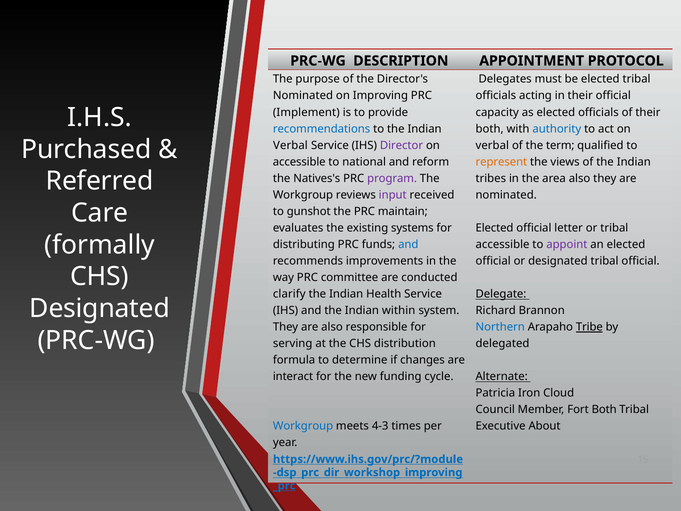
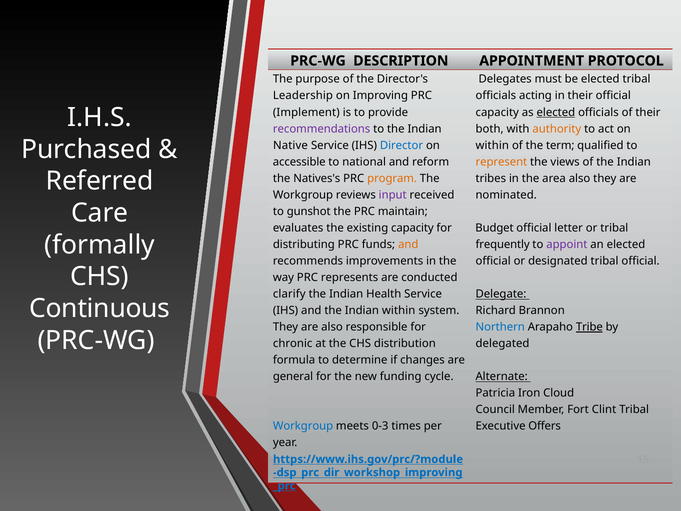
Nominated at (303, 96): Nominated -> Leadership
elected at (556, 112) underline: none -> present
recommendations colour: blue -> purple
authority colour: blue -> orange
Verbal at (290, 145): Verbal -> Native
Director colour: purple -> blue
verbal at (492, 145): verbal -> within
program colour: purple -> orange
existing systems: systems -> capacity
Elected at (494, 228): Elected -> Budget
and at (408, 244) colour: blue -> orange
accessible at (503, 244): accessible -> frequently
committee: committee -> represents
Designated at (100, 308): Designated -> Continuous
serving: serving -> chronic
interact: interact -> general
Fort Both: Both -> Clint
4-3: 4-3 -> 0-3
About: About -> Offers
